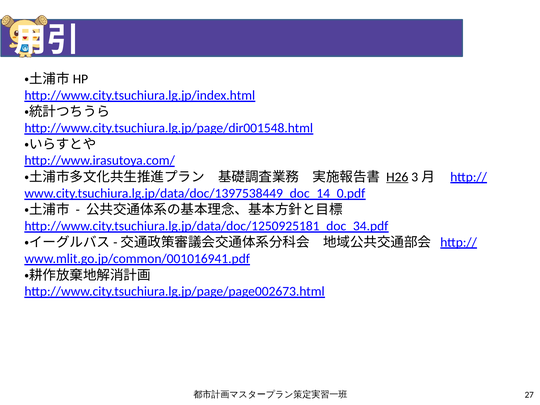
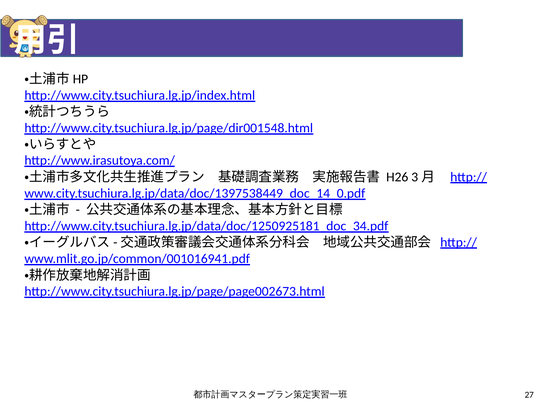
H26 underline: present -> none
